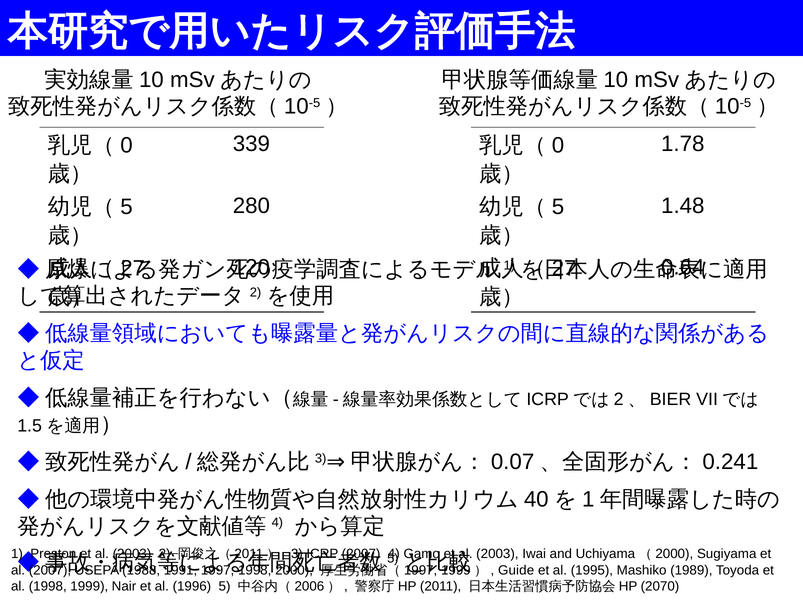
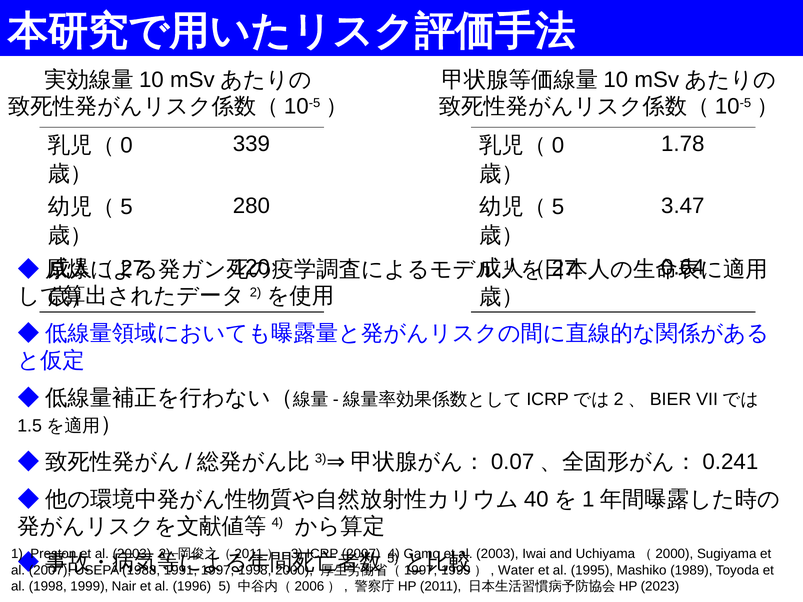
1.48: 1.48 -> 3.47
Guide: Guide -> Water
2070: 2070 -> 2023
